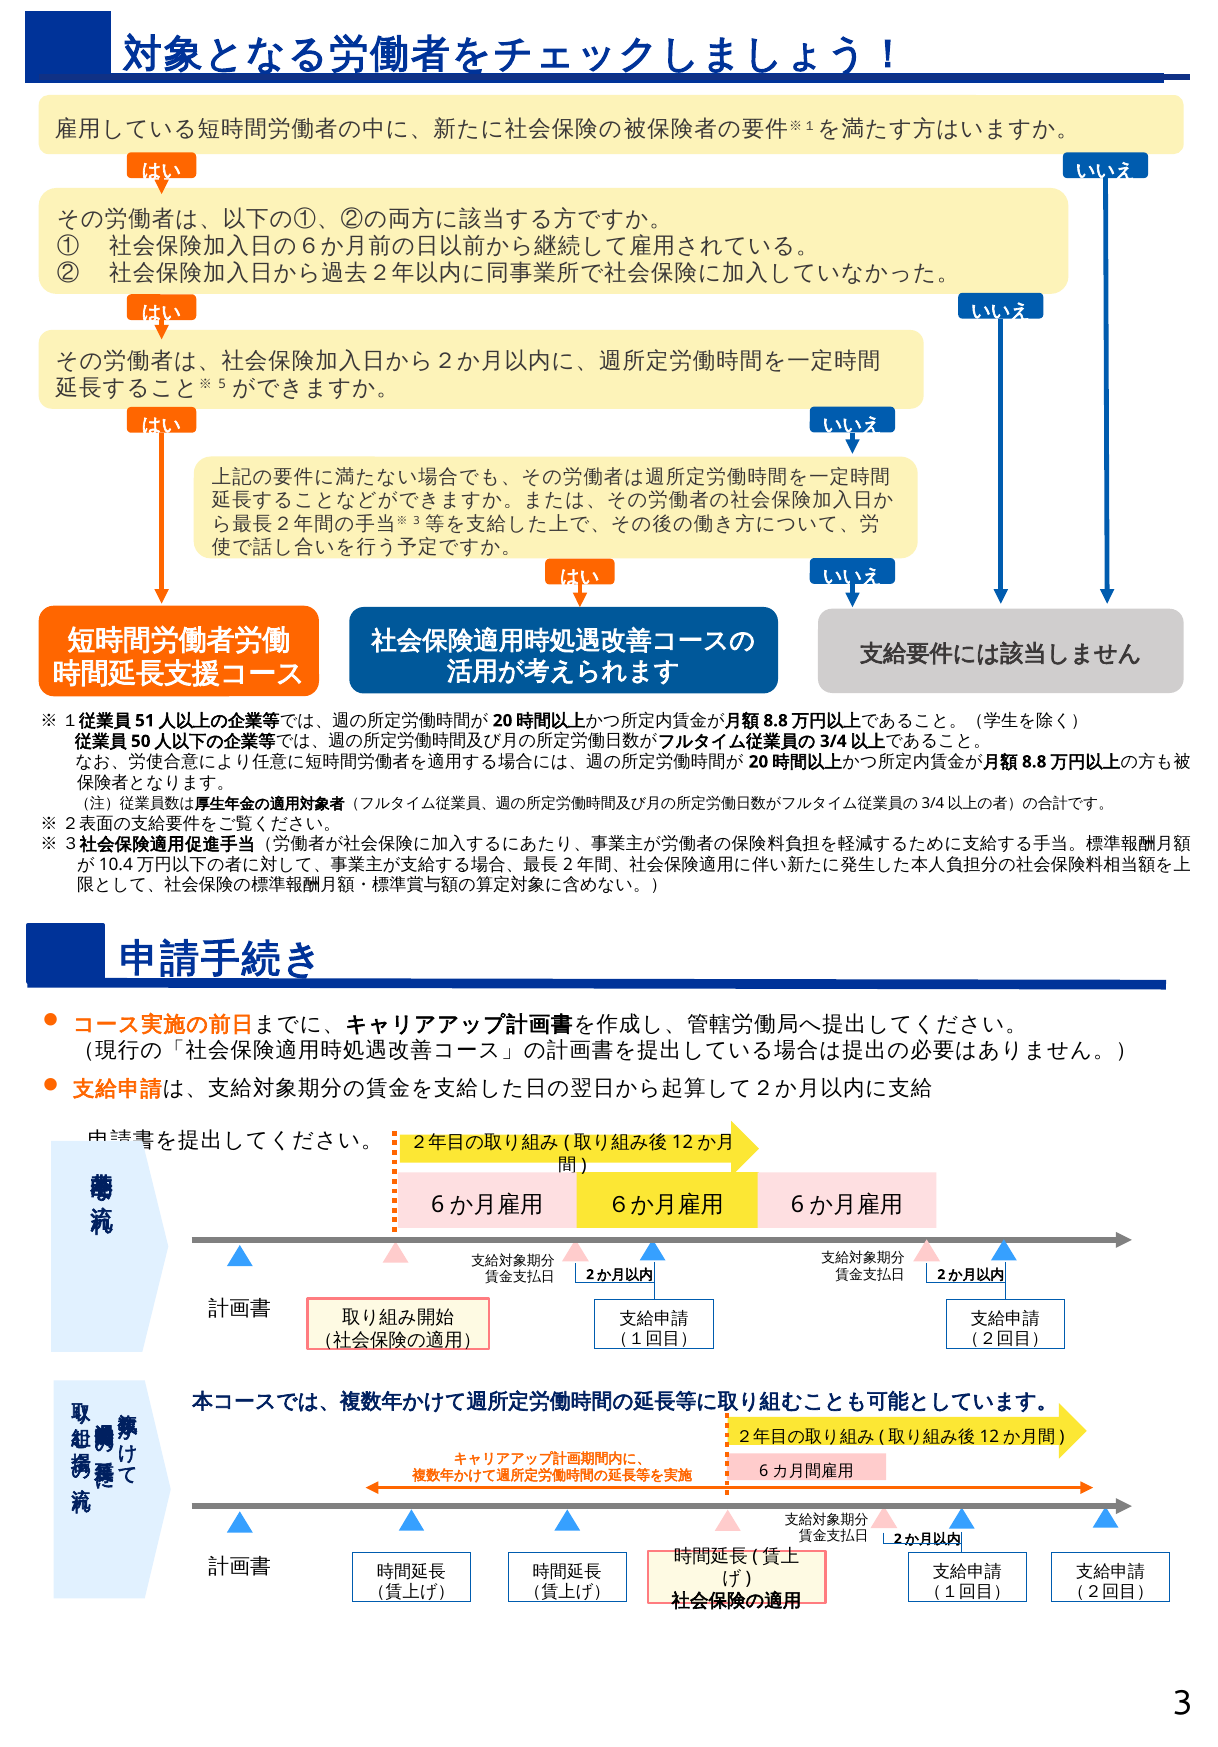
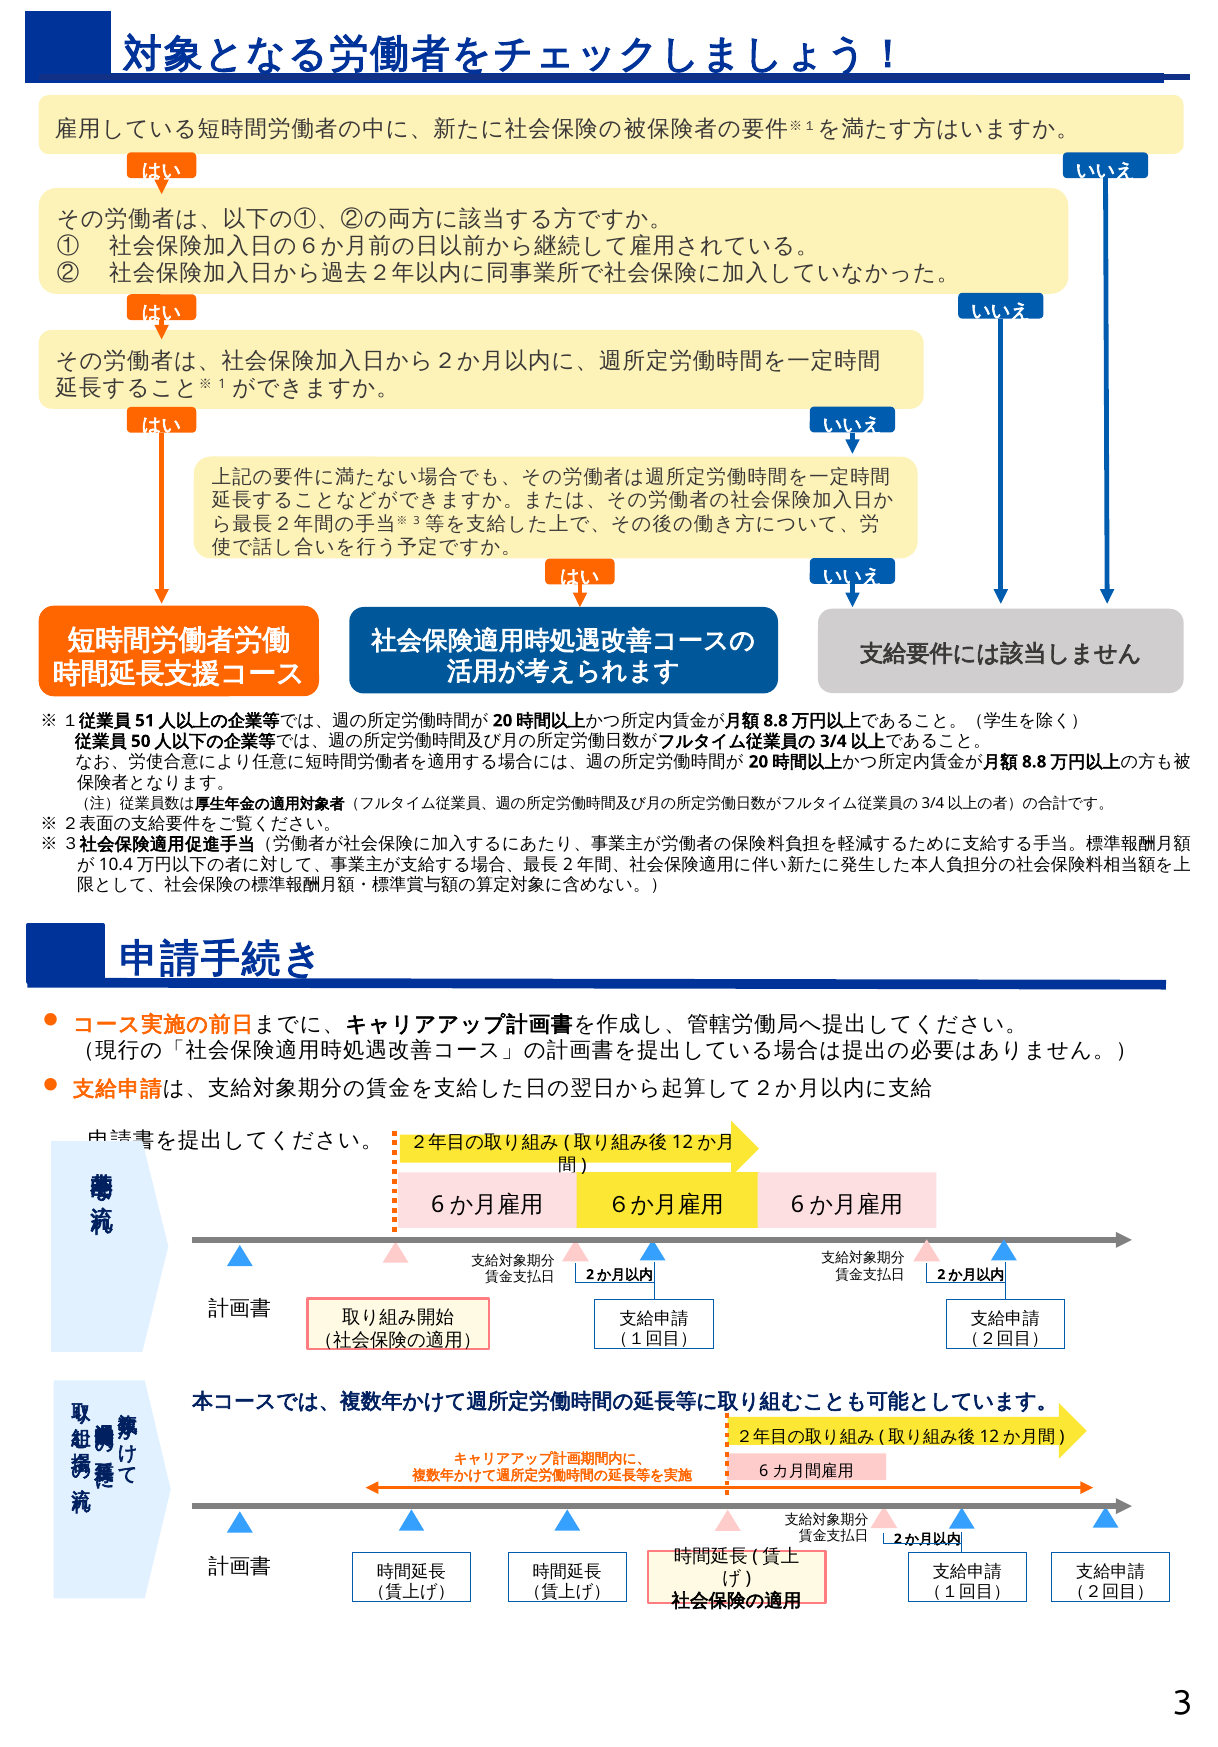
5: 5 -> 1
